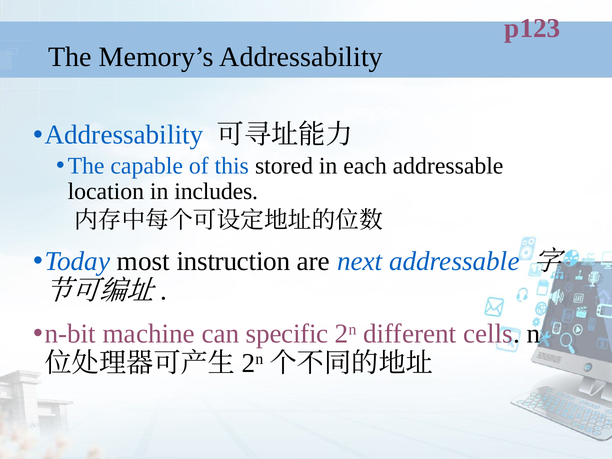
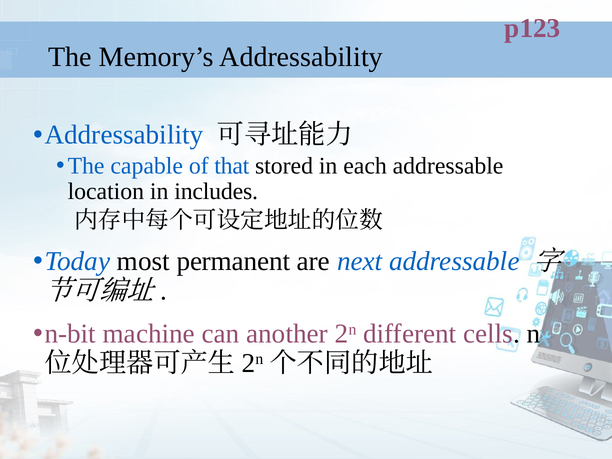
this: this -> that
instruction: instruction -> permanent
specific: specific -> another
